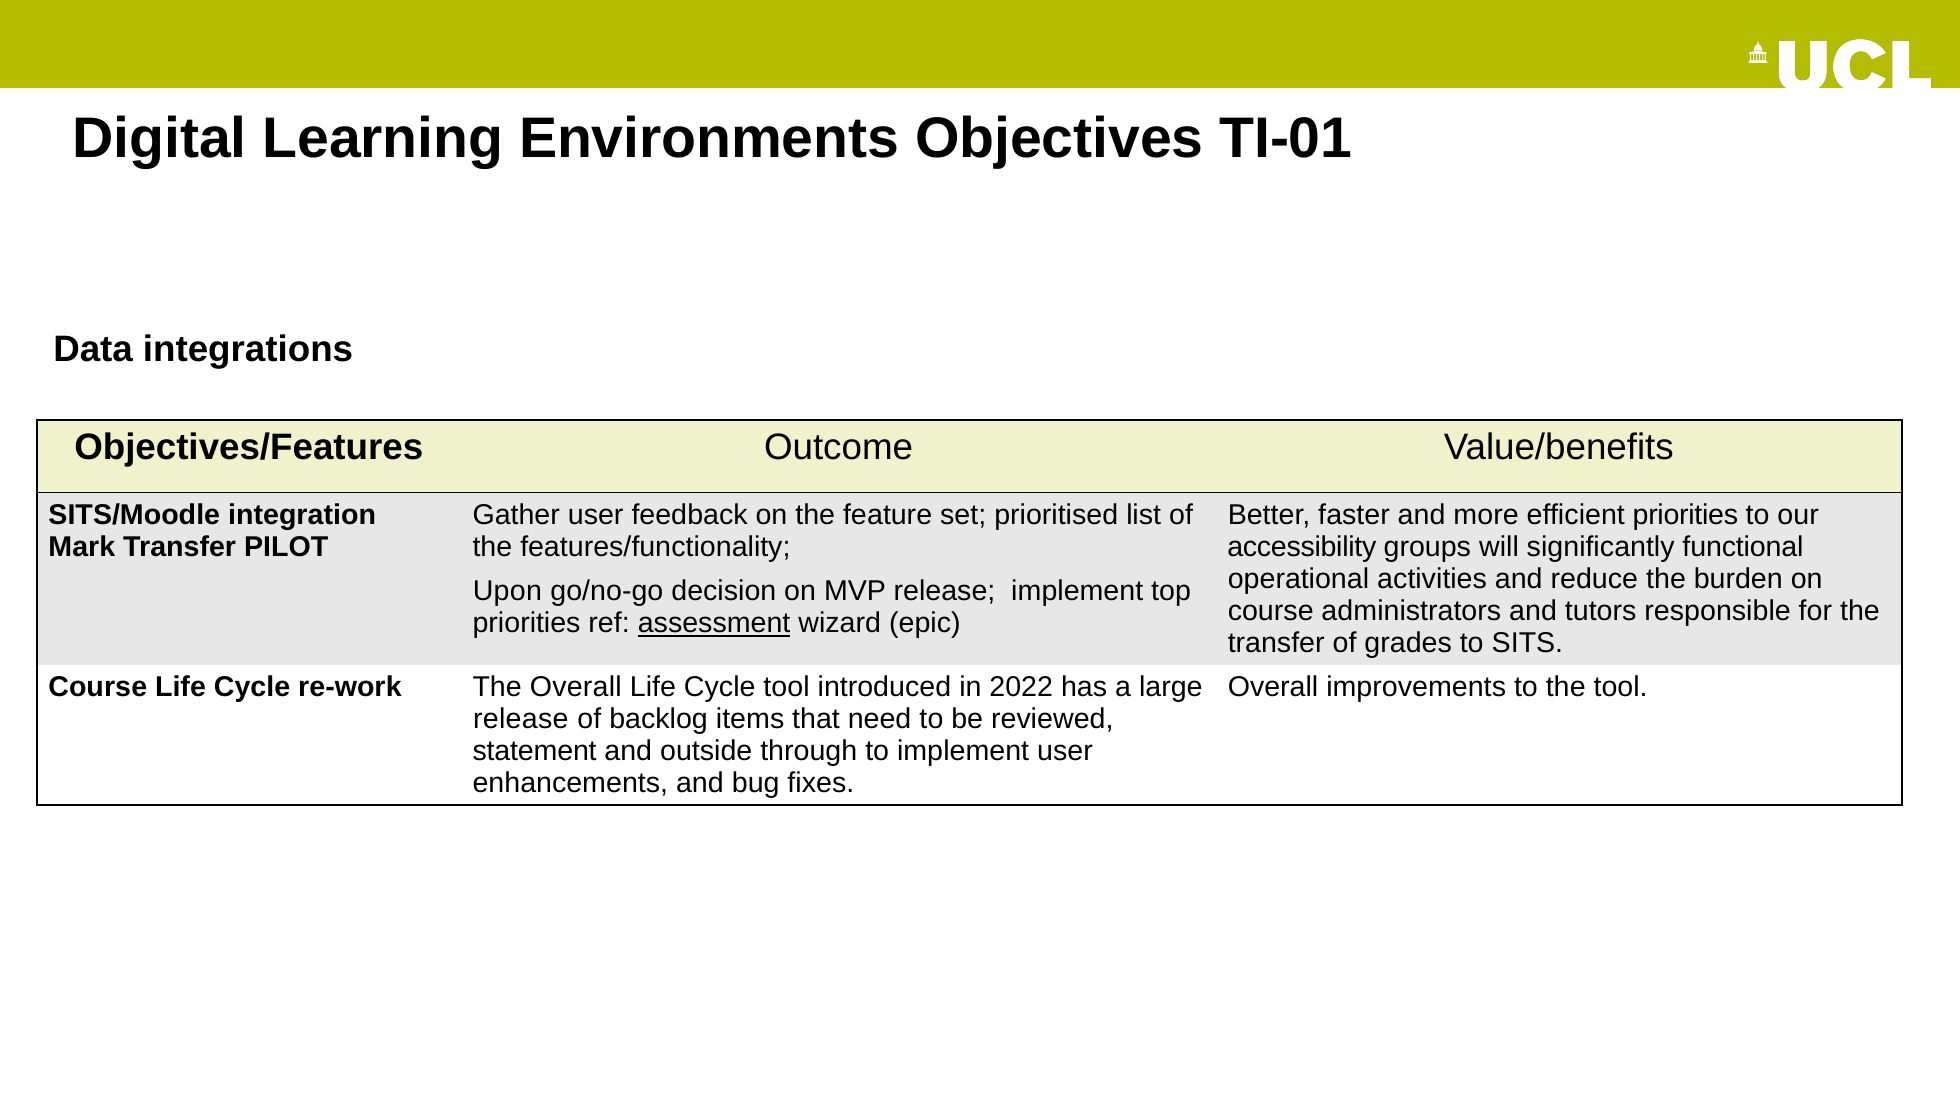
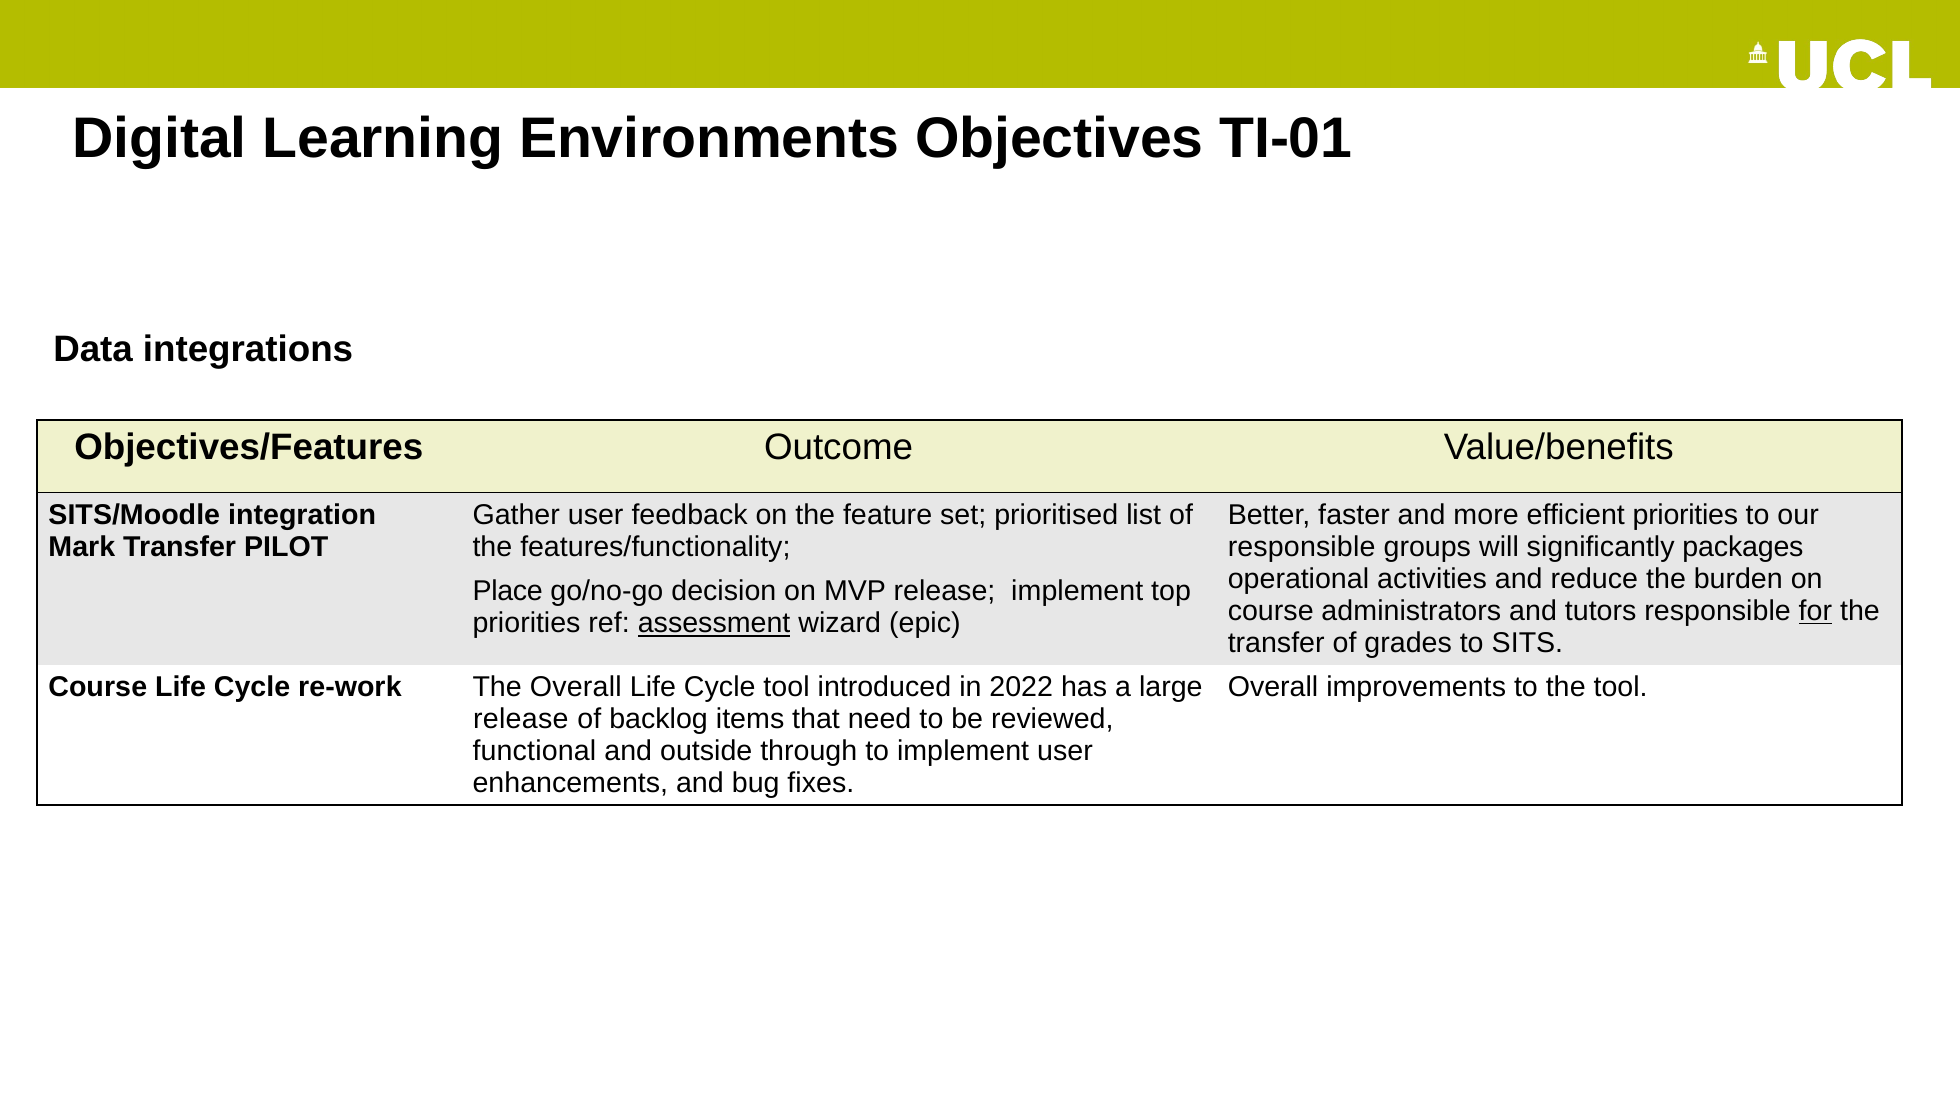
accessibility at (1302, 547): accessibility -> responsible
functional: functional -> packages
Upon: Upon -> Place
for underline: none -> present
statement: statement -> functional
